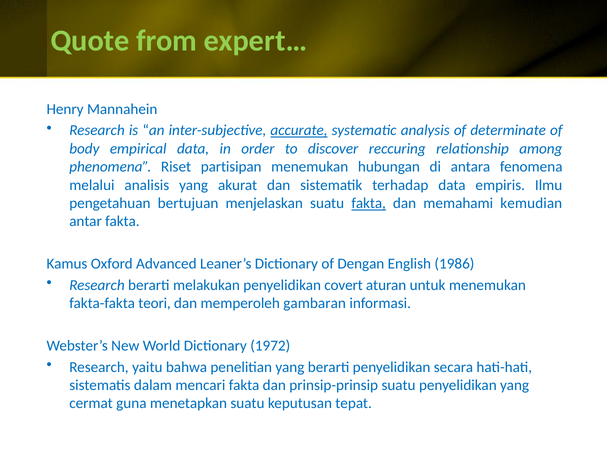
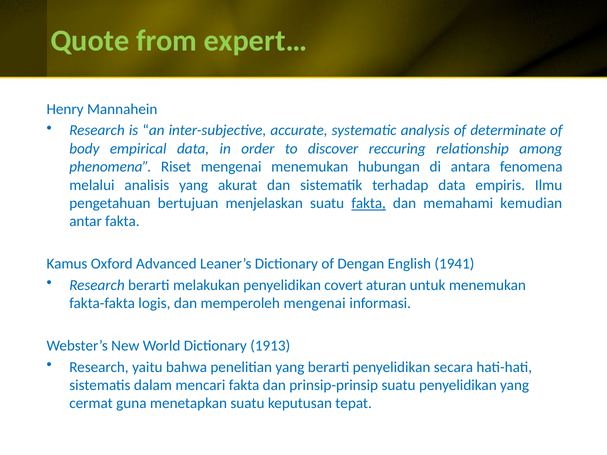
accurate underline: present -> none
Riset partisipan: partisipan -> mengenai
1986: 1986 -> 1941
teori: teori -> logis
memperoleh gambaran: gambaran -> mengenai
1972: 1972 -> 1913
